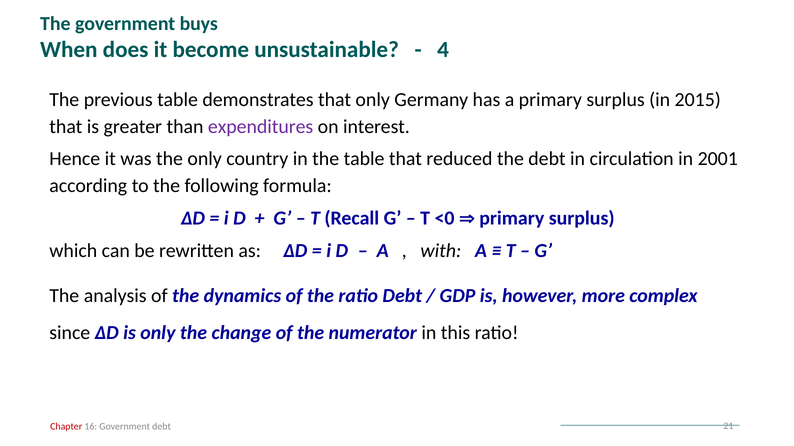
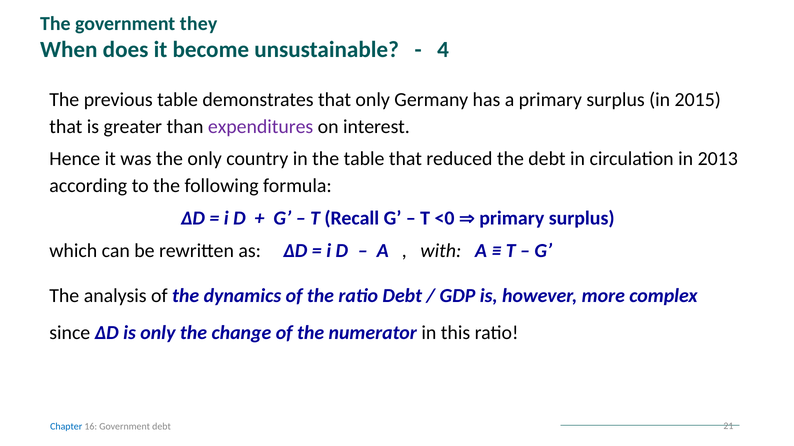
buys: buys -> they
2001: 2001 -> 2013
Chapter colour: red -> blue
